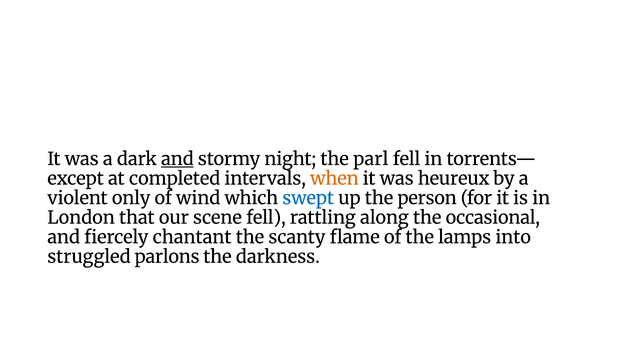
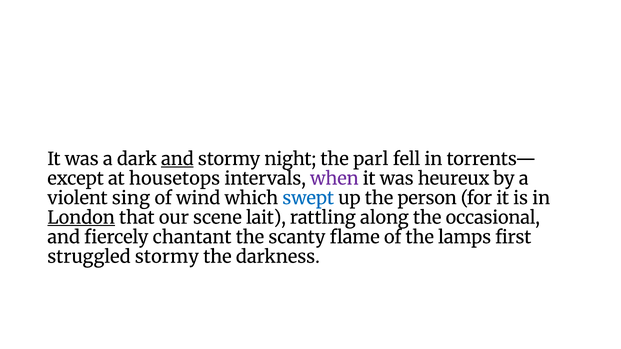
completed: completed -> housetops
when colour: orange -> purple
only: only -> sing
London underline: none -> present
scene fell: fell -> lait
into: into -> first
struggled parlons: parlons -> stormy
